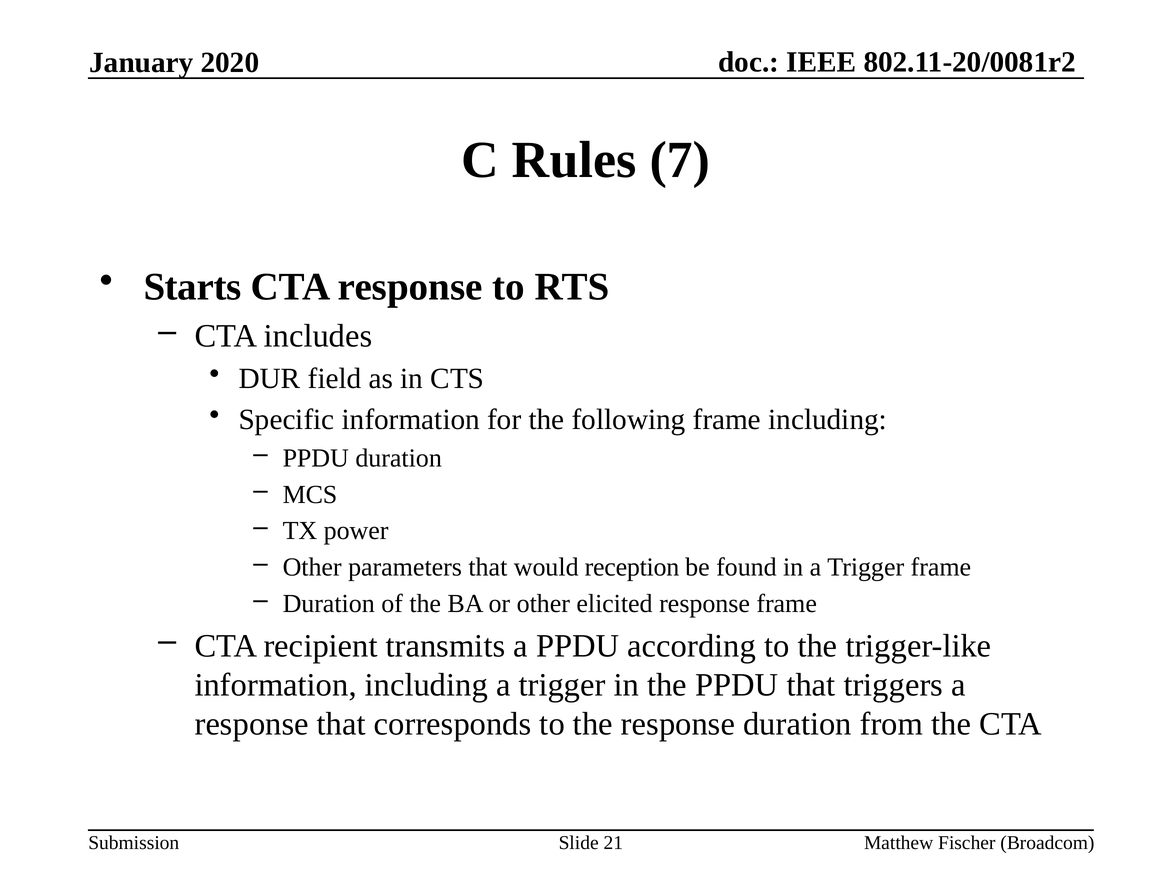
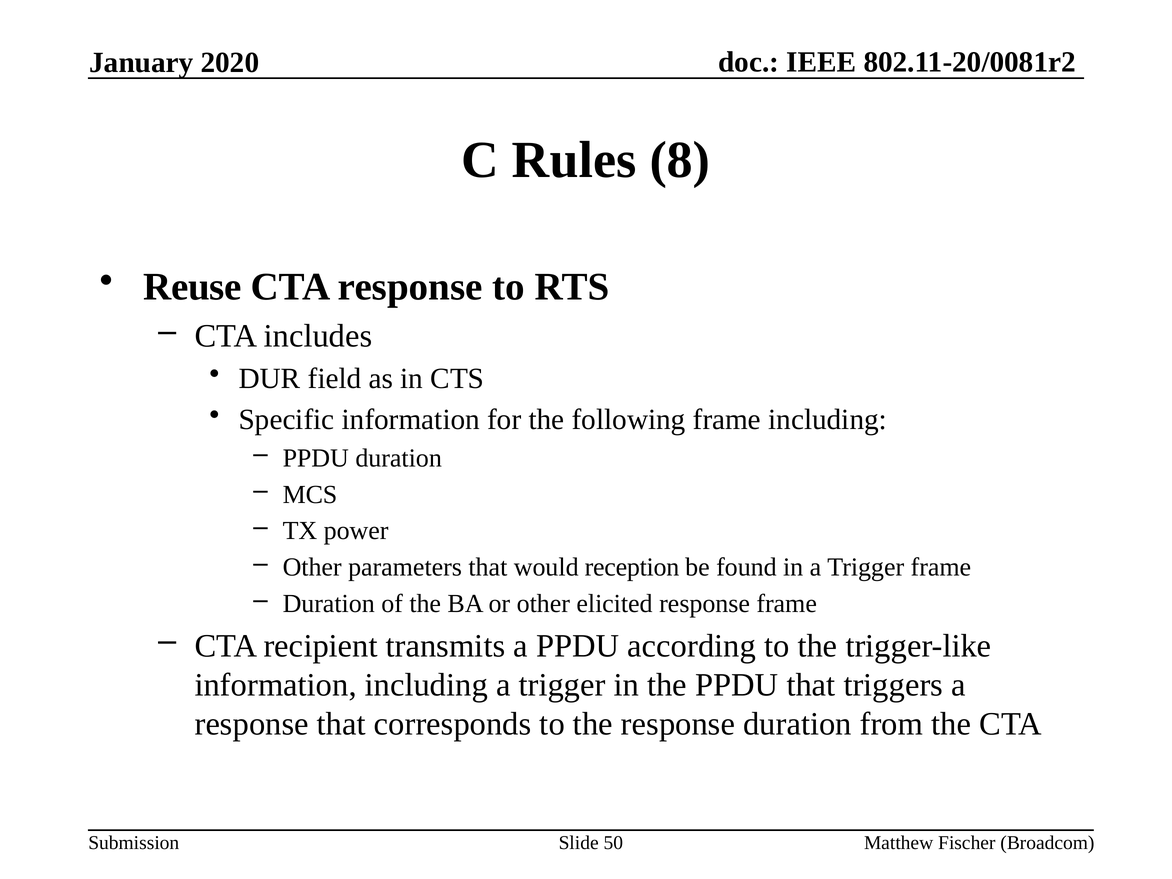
7: 7 -> 8
Starts: Starts -> Reuse
21: 21 -> 50
